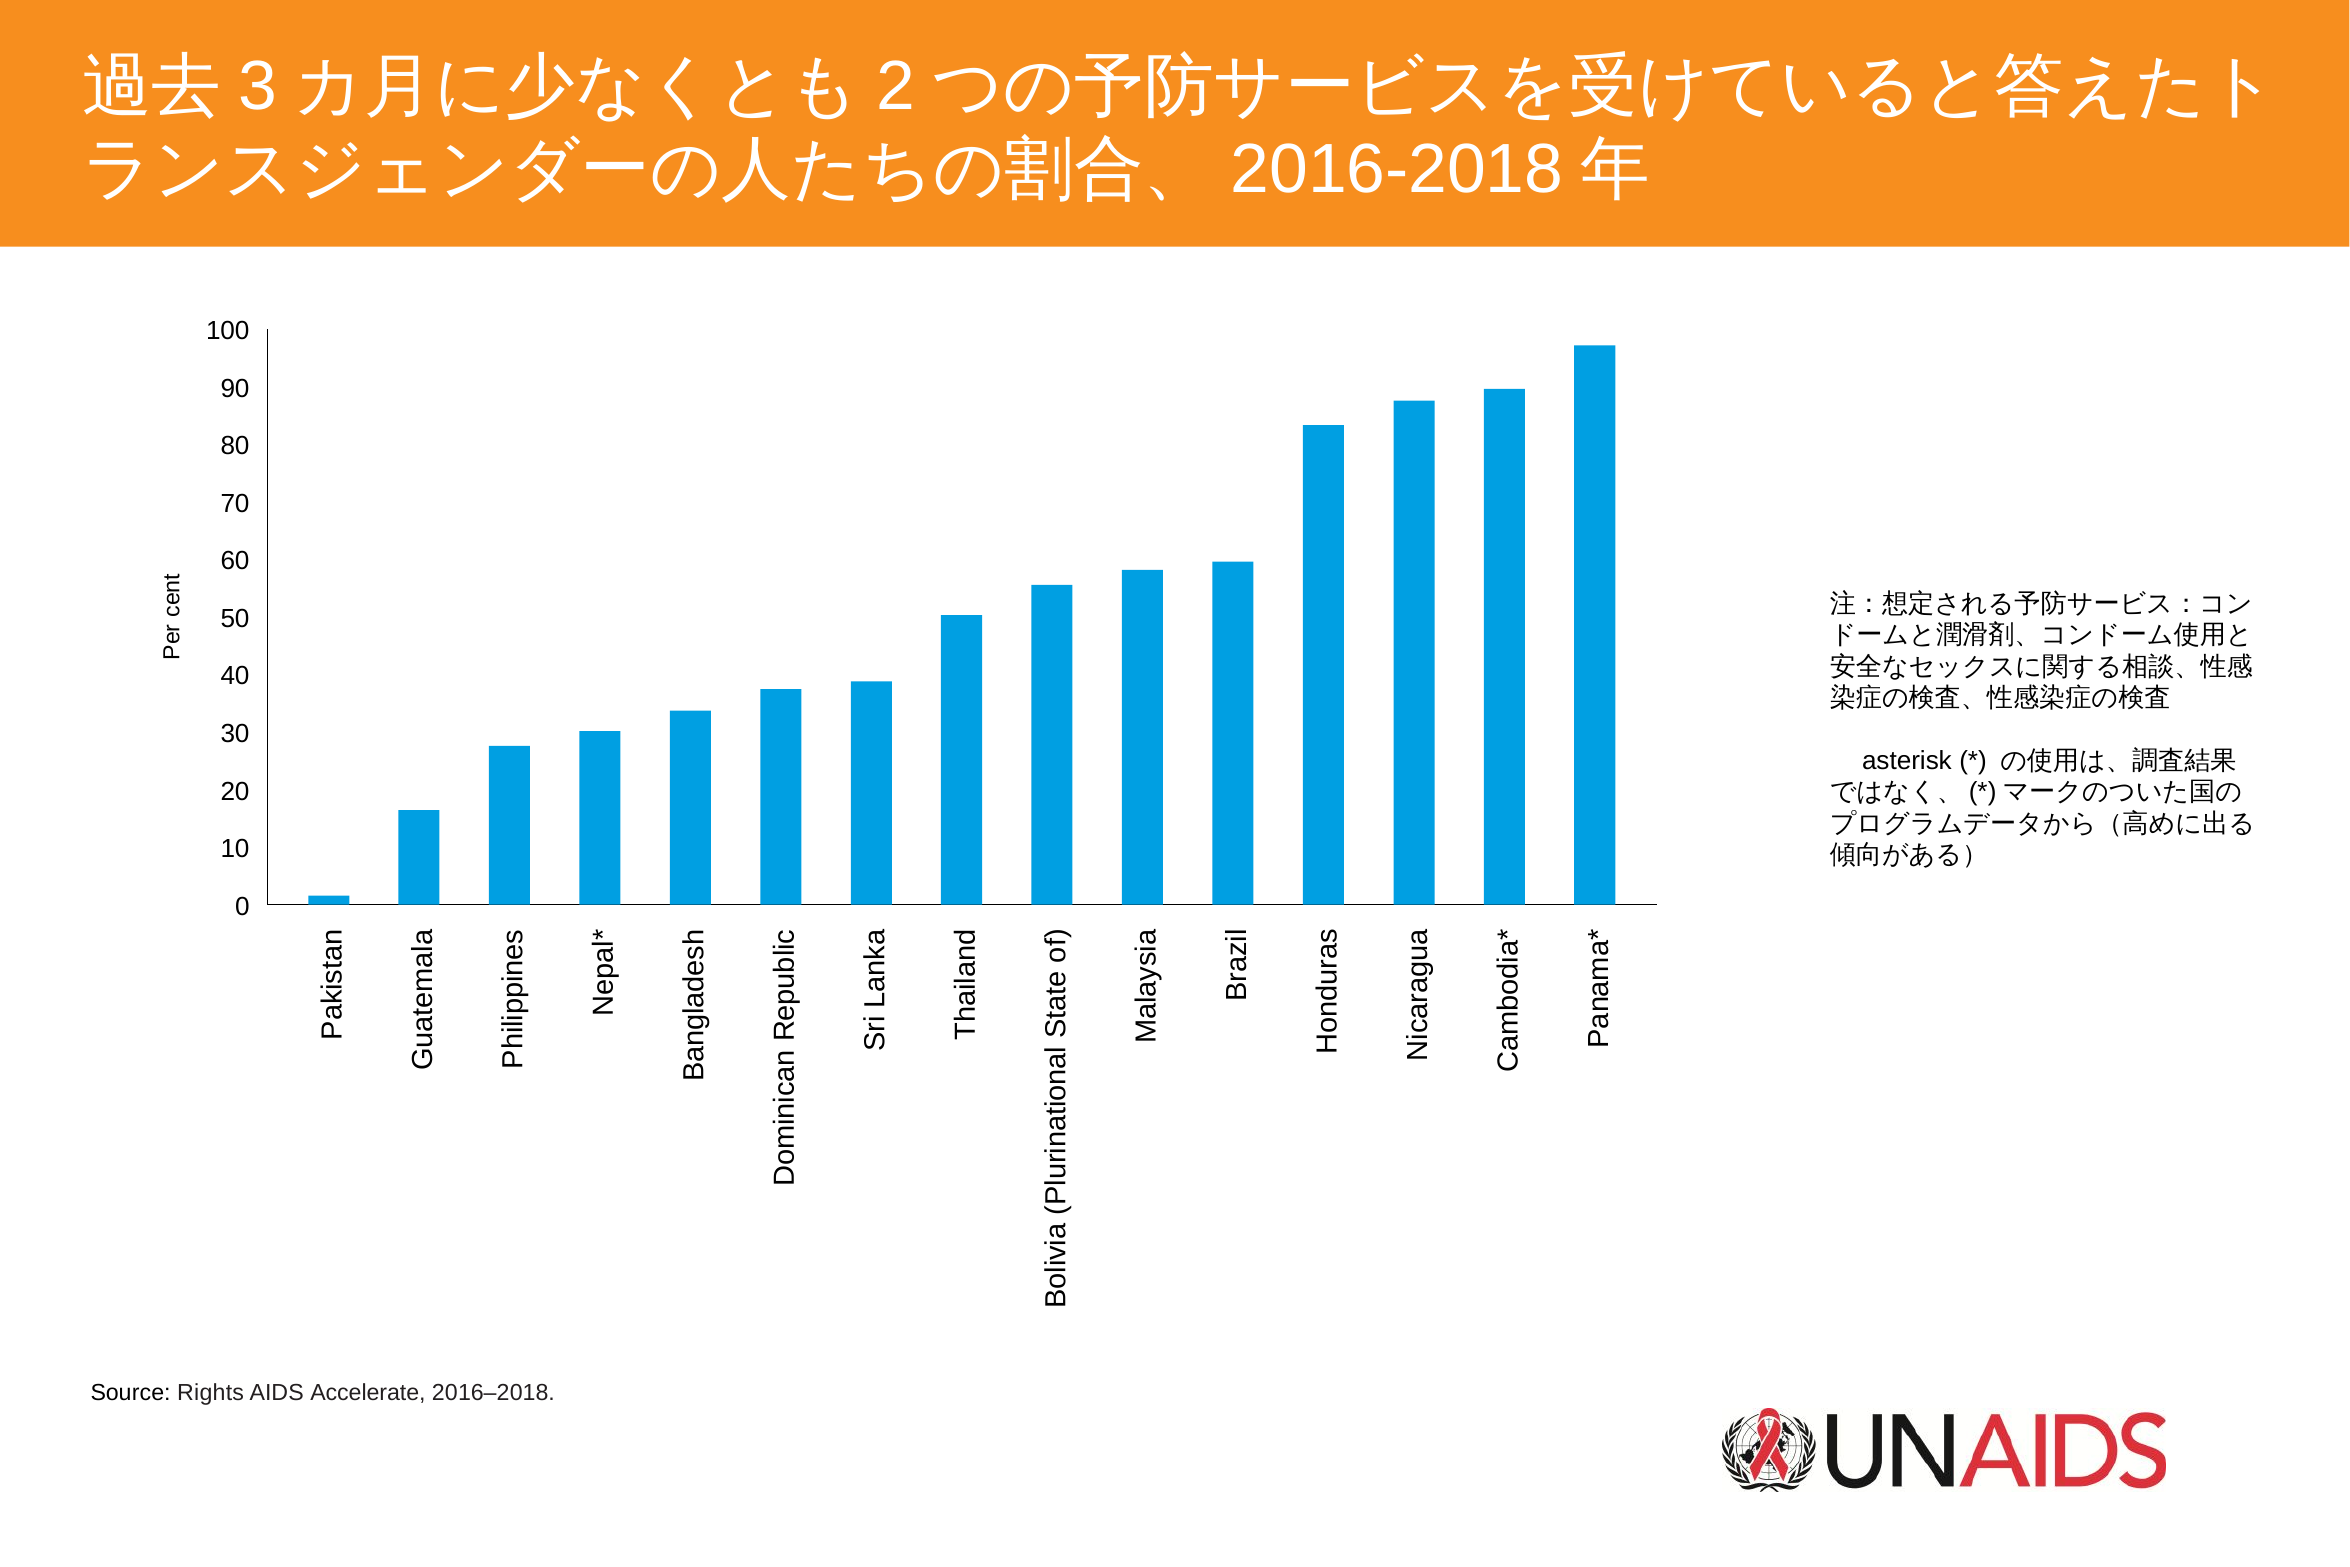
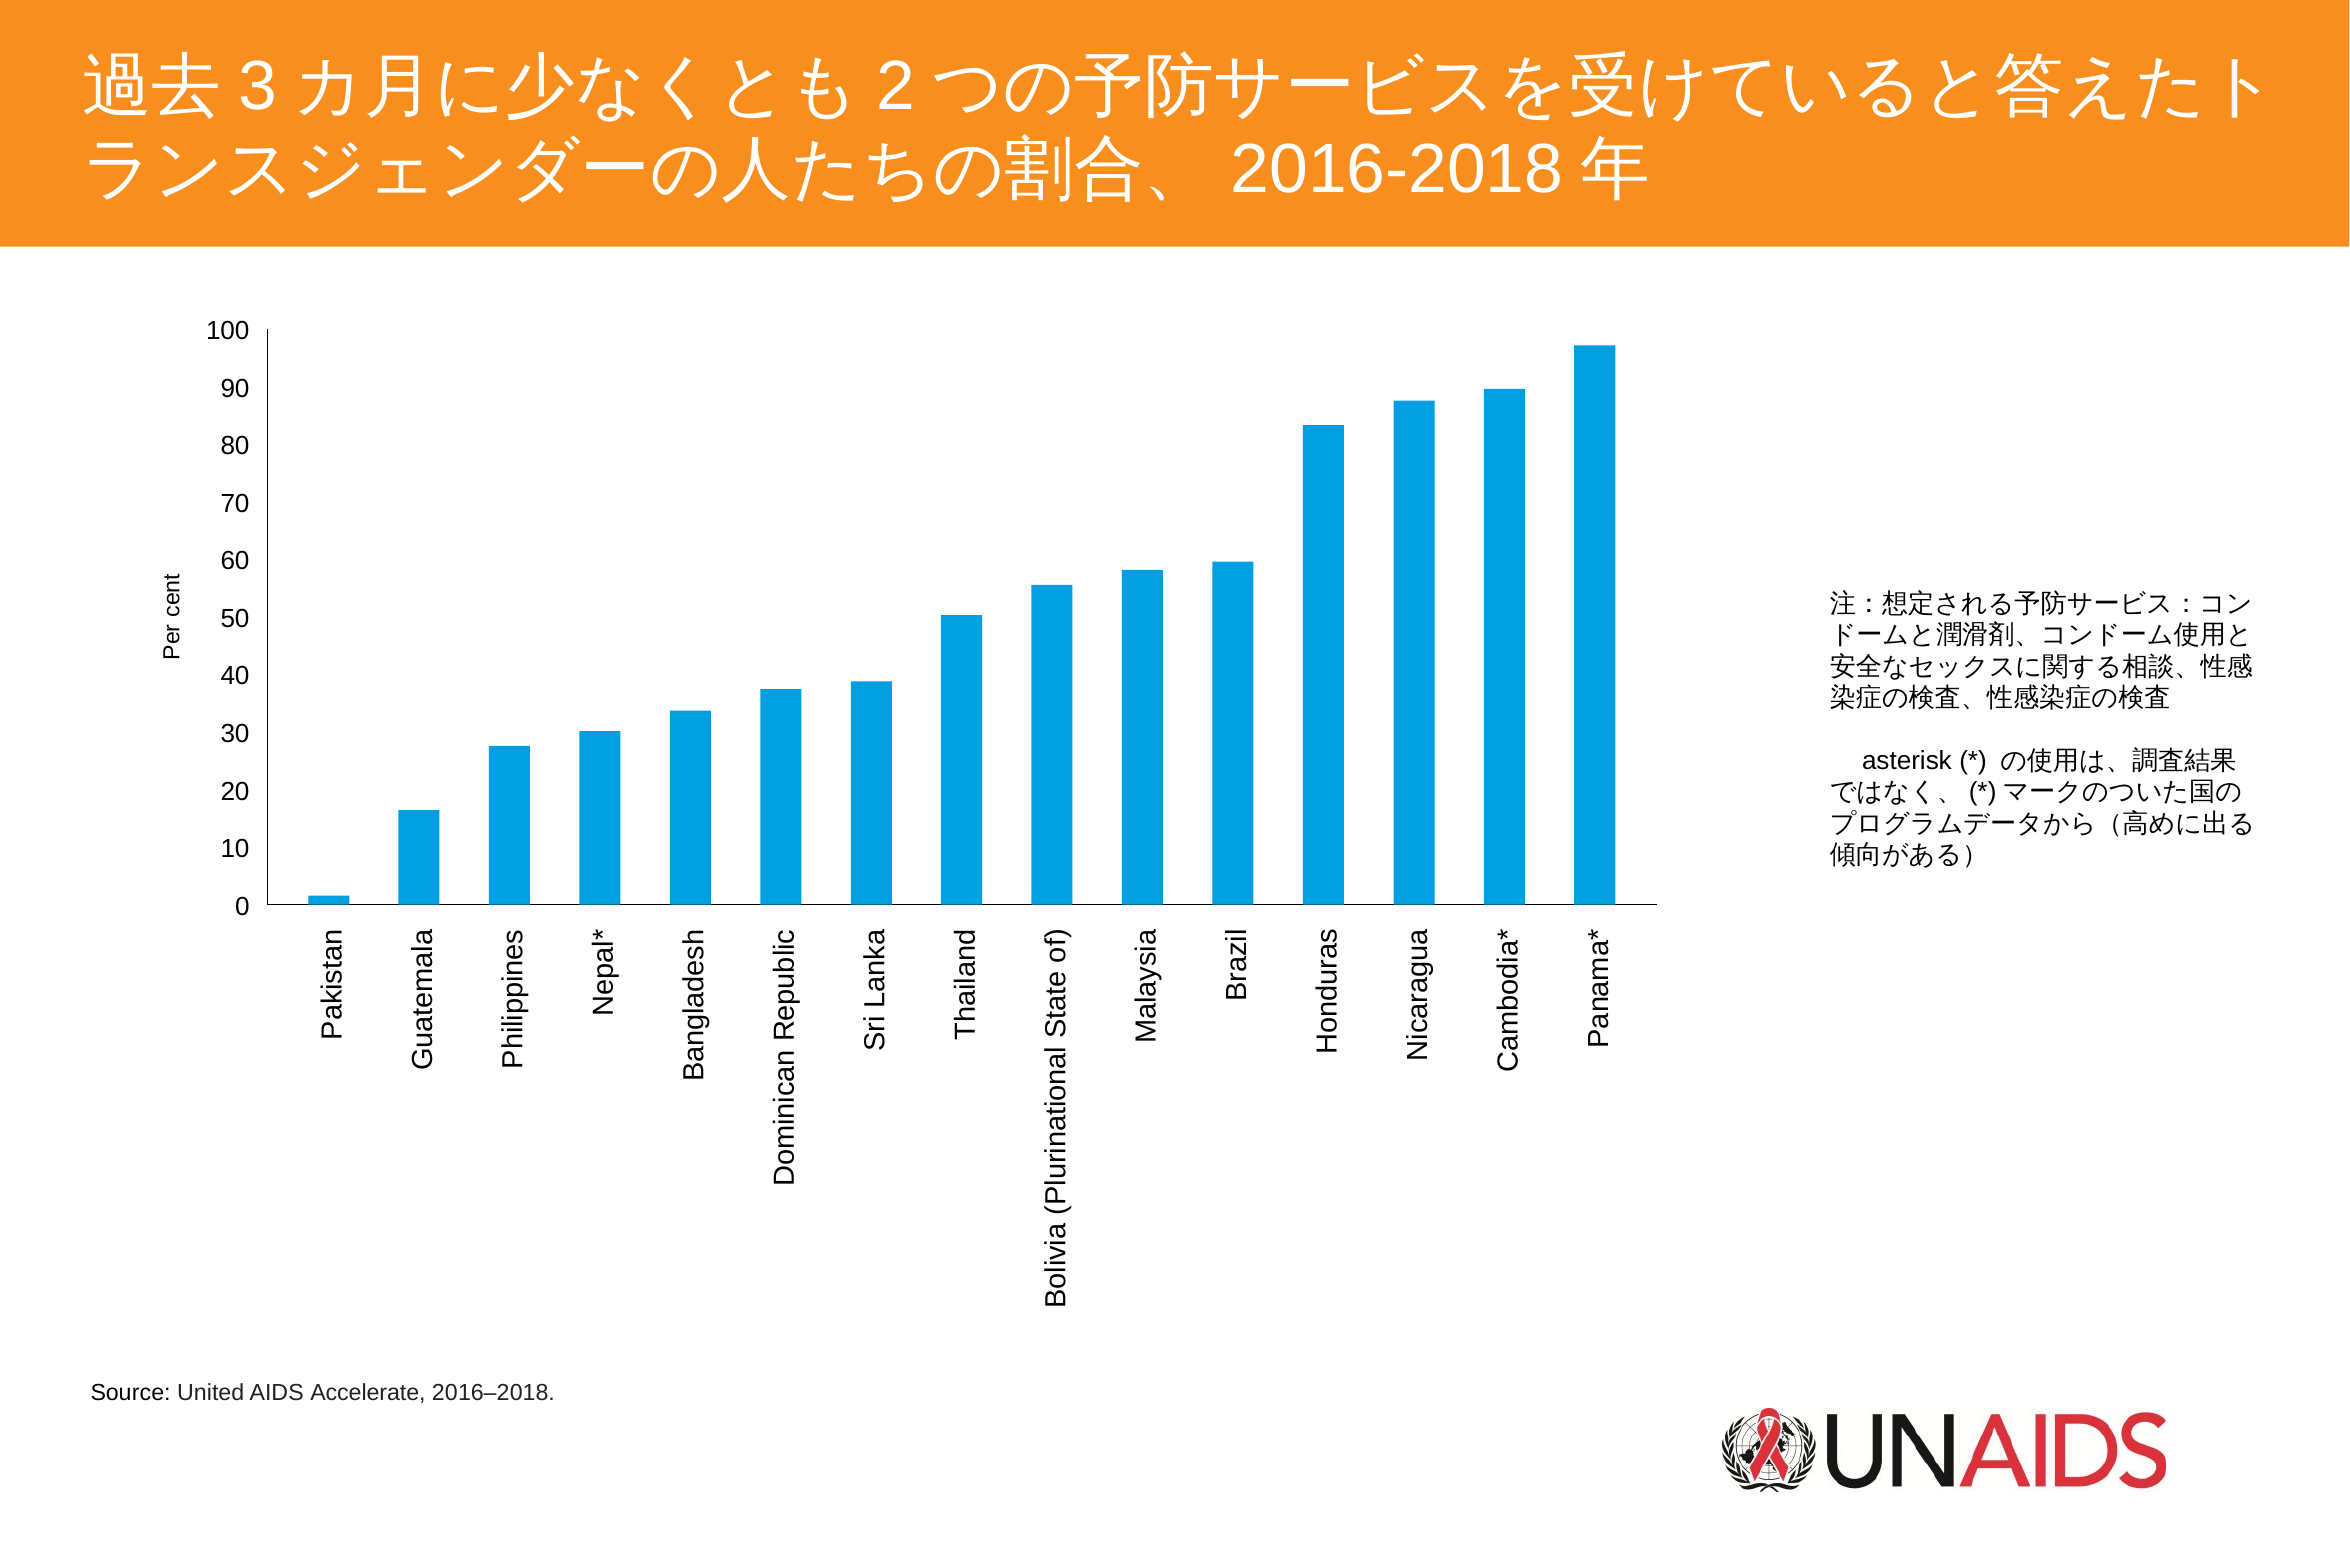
Rights: Rights -> United
